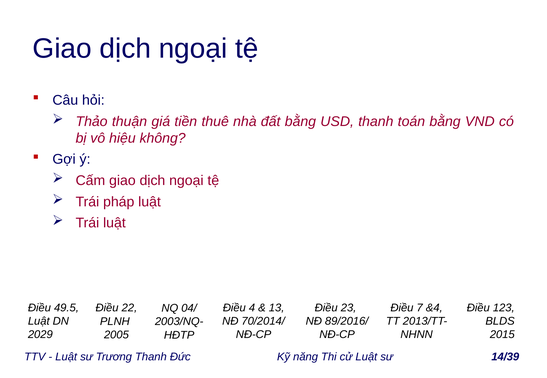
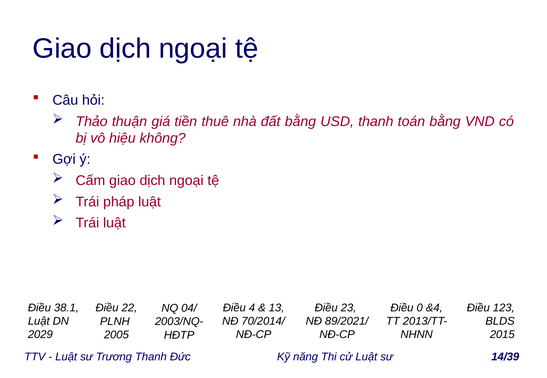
49.5: 49.5 -> 38.1
7: 7 -> 0
89/2016/: 89/2016/ -> 89/2021/
